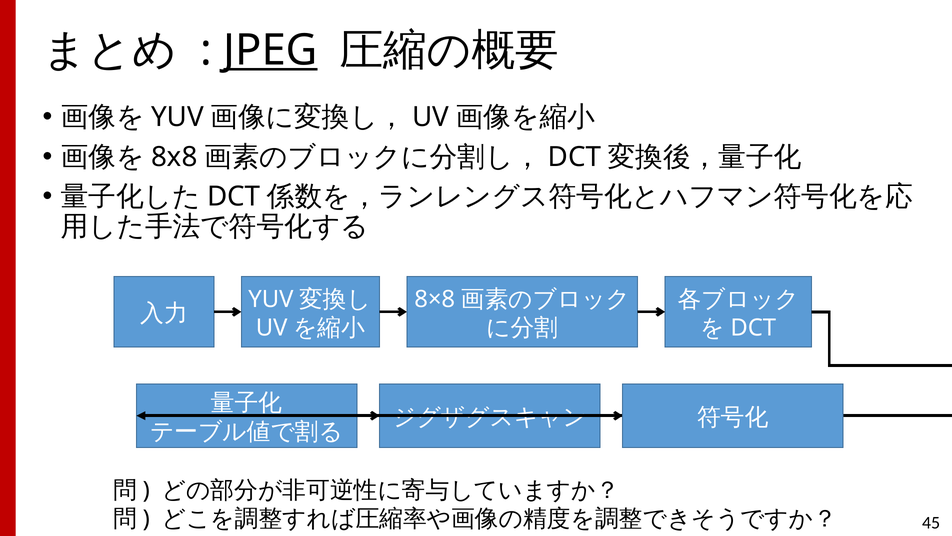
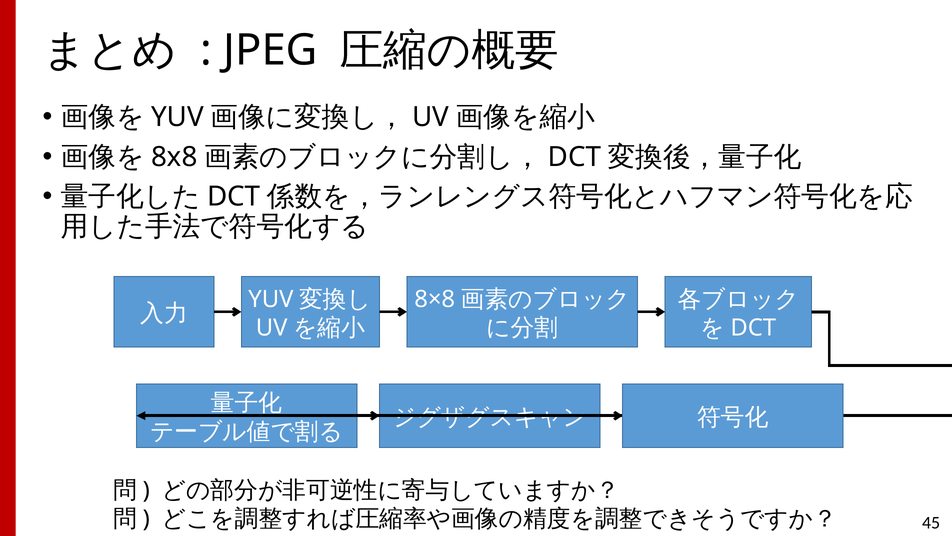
JPEG underline: present -> none
